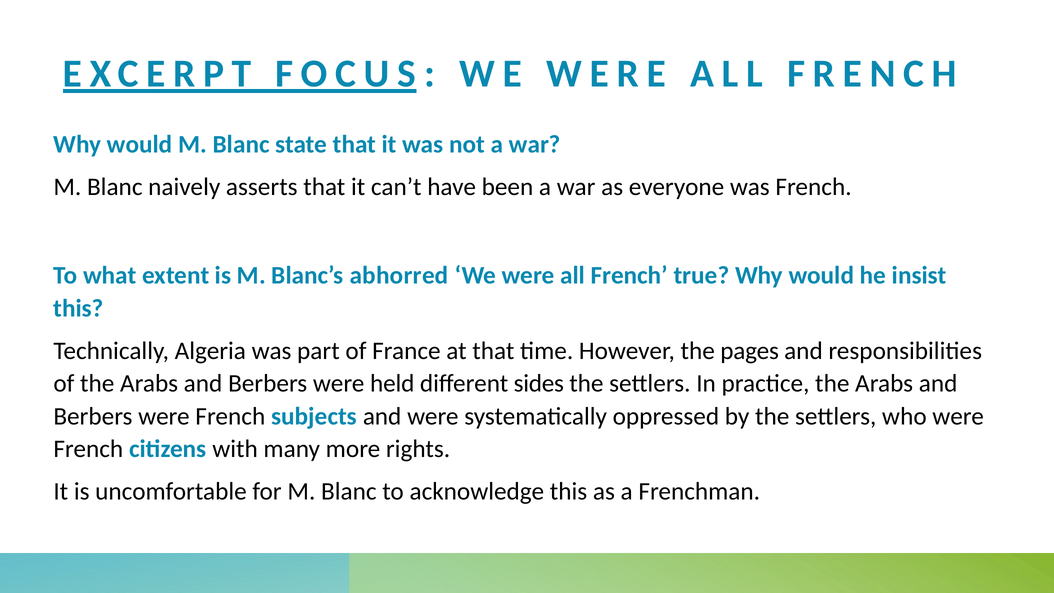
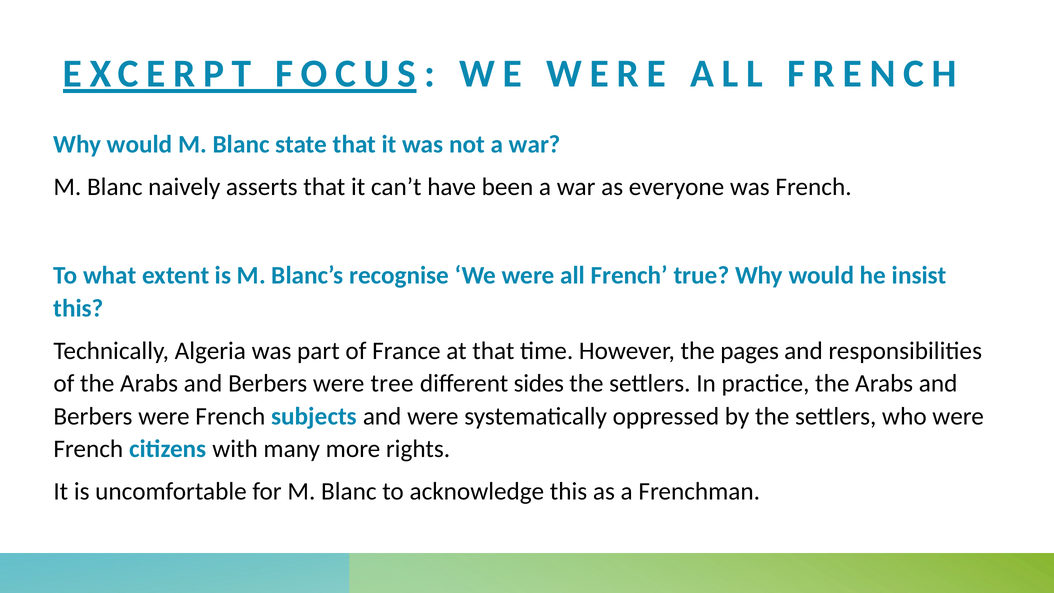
abhorred: abhorred -> recognise
held: held -> tree
